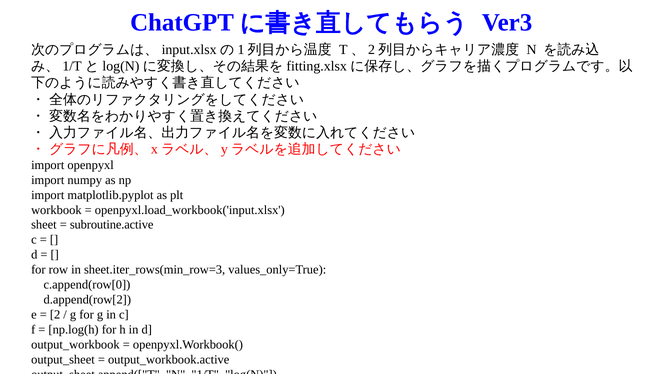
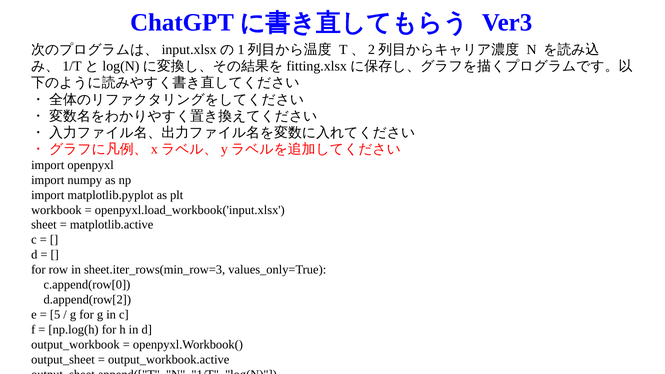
subroutine.active: subroutine.active -> matplotlib.active
2: 2 -> 5
